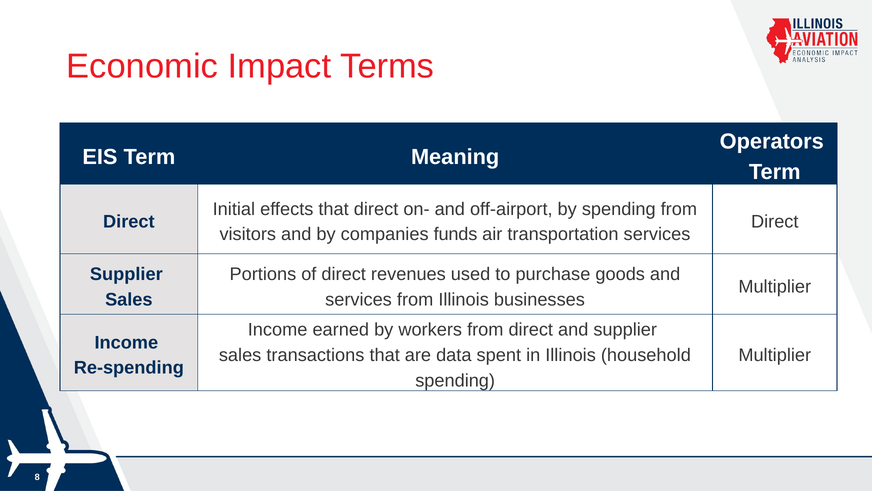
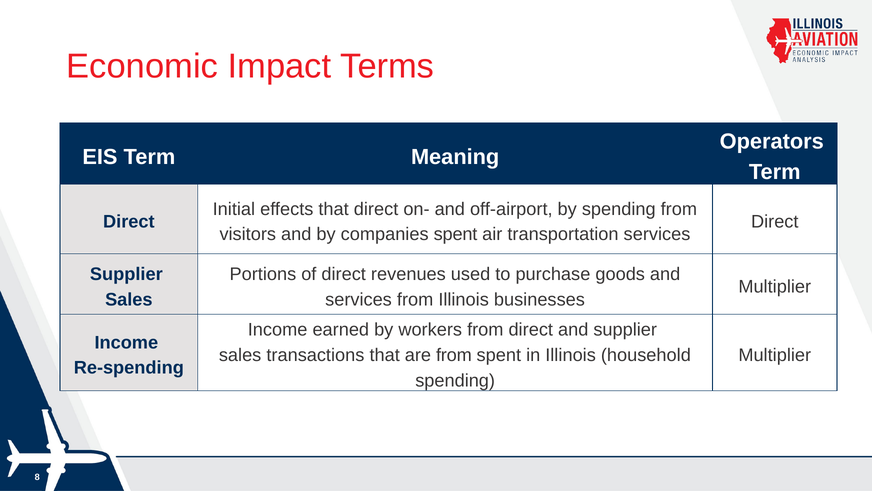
companies funds: funds -> spent
are data: data -> from
